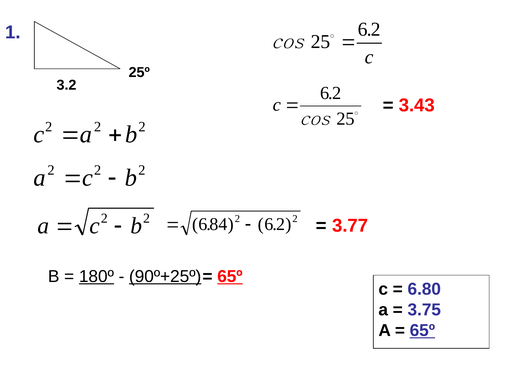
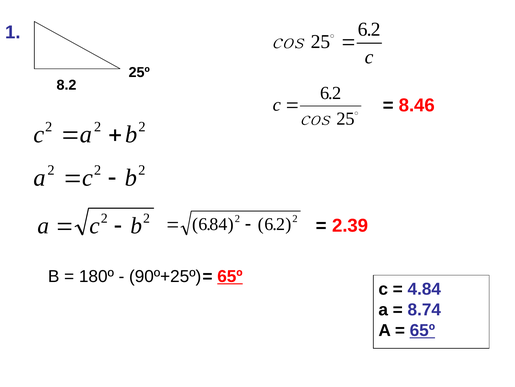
3.2: 3.2 -> 8.2
3.43: 3.43 -> 8.46
3.77: 3.77 -> 2.39
180º underline: present -> none
90º+25º underline: present -> none
6.80: 6.80 -> 4.84
3.75: 3.75 -> 8.74
